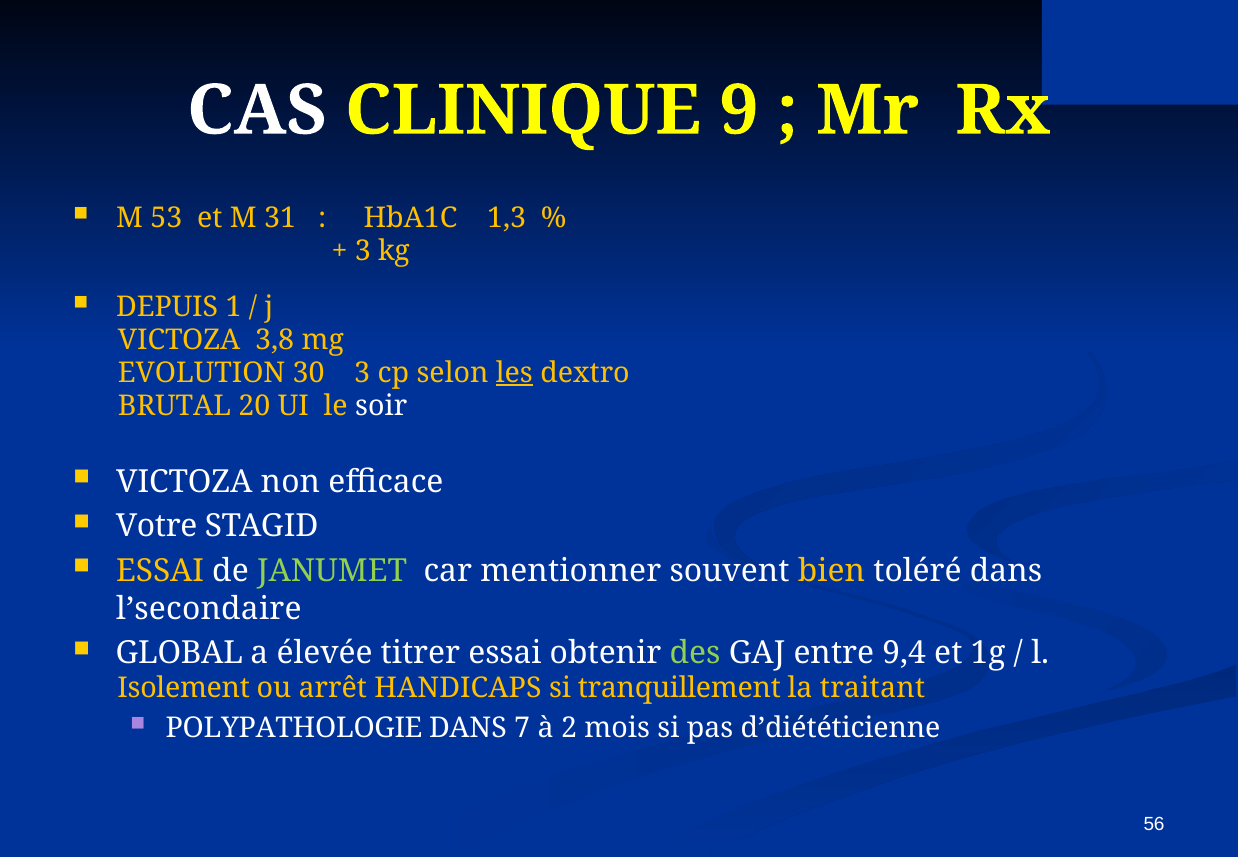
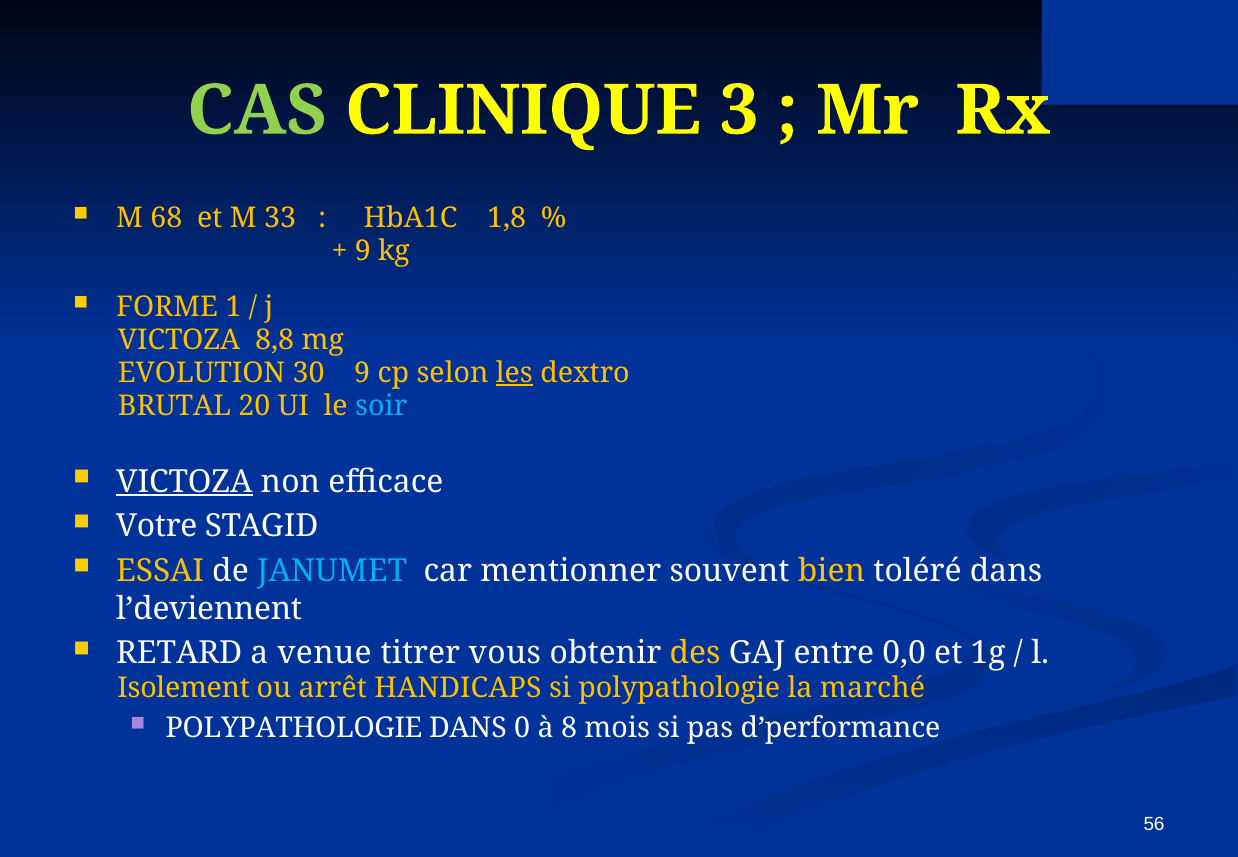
CAS colour: white -> light green
9: 9 -> 3
53: 53 -> 68
31: 31 -> 33
1,3: 1,3 -> 1,8
3 at (363, 251): 3 -> 9
DEPUIS: DEPUIS -> FORME
3,8: 3,8 -> 8,8
30 3: 3 -> 9
soir colour: white -> light blue
VICTOZA at (184, 482) underline: none -> present
JANUMET colour: light green -> light blue
l’secondaire: l’secondaire -> l’deviennent
GLOBAL: GLOBAL -> RETARD
élevée: élevée -> venue
titrer essai: essai -> vous
des colour: light green -> yellow
9,4: 9,4 -> 0,0
si tranquillement: tranquillement -> polypathologie
traitant: traitant -> marché
7: 7 -> 0
2: 2 -> 8
d’diététicienne: d’diététicienne -> d’performance
